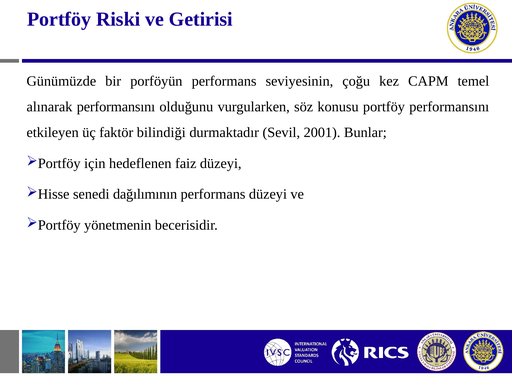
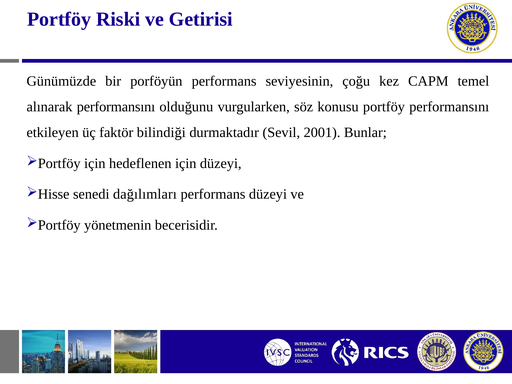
hedeflenen faiz: faiz -> için
dağılımının: dağılımının -> dağılımları
